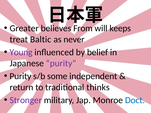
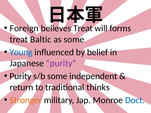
Greater: Greater -> Foreign
believes From: From -> Treat
keeps: keeps -> forms
as never: never -> some
Young colour: purple -> blue
Stronger colour: purple -> orange
